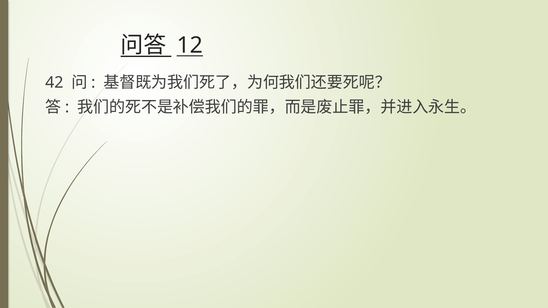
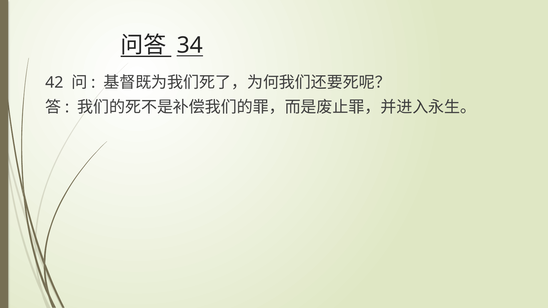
12: 12 -> 34
